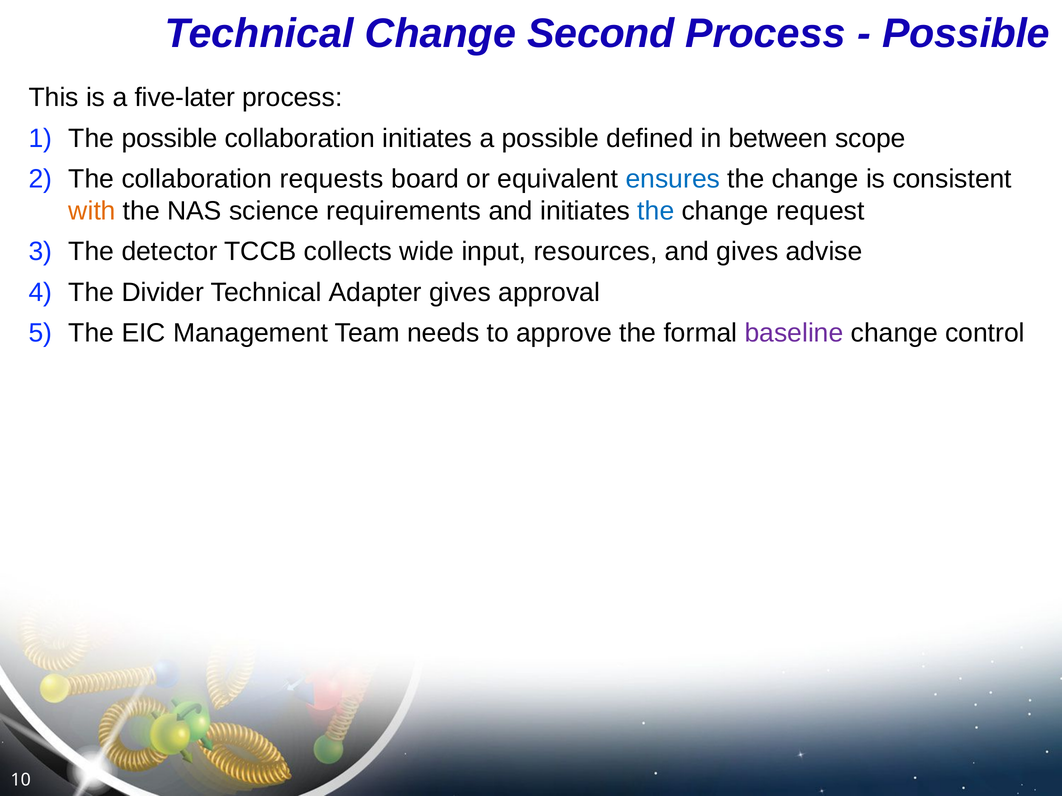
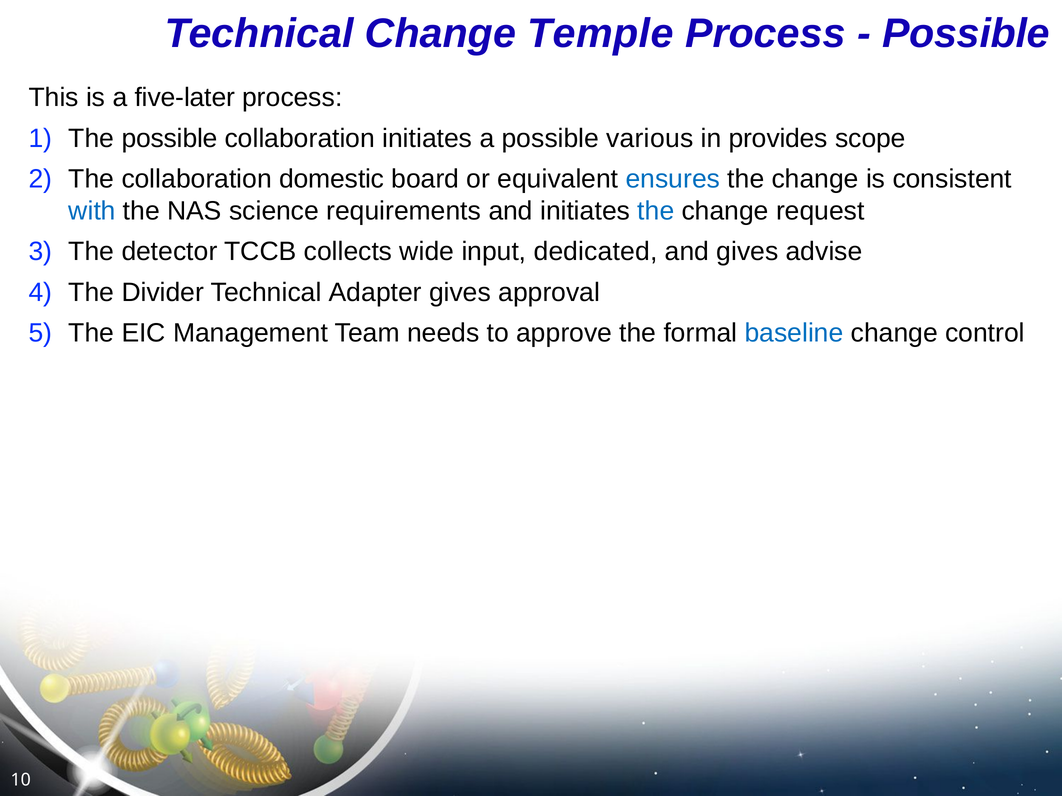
Second: Second -> Temple
defined: defined -> various
between: between -> provides
requests: requests -> domestic
with colour: orange -> blue
resources: resources -> dedicated
baseline colour: purple -> blue
